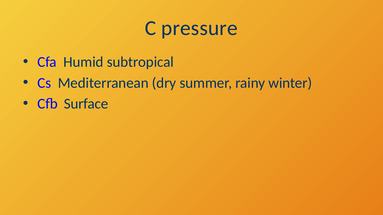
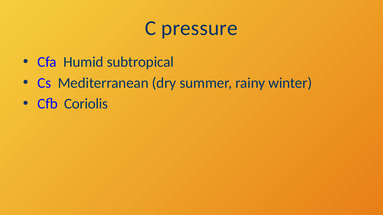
Surface: Surface -> Coriolis
